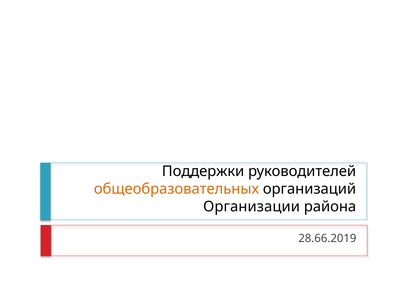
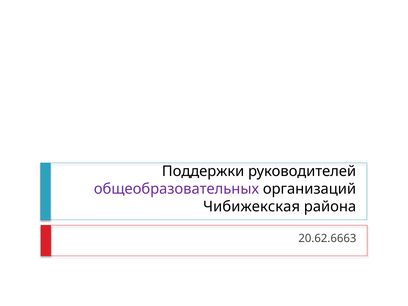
общеобразовательных colour: orange -> purple
Организации: Организации -> Чибижекская
28.66.2019: 28.66.2019 -> 20.62.6663
